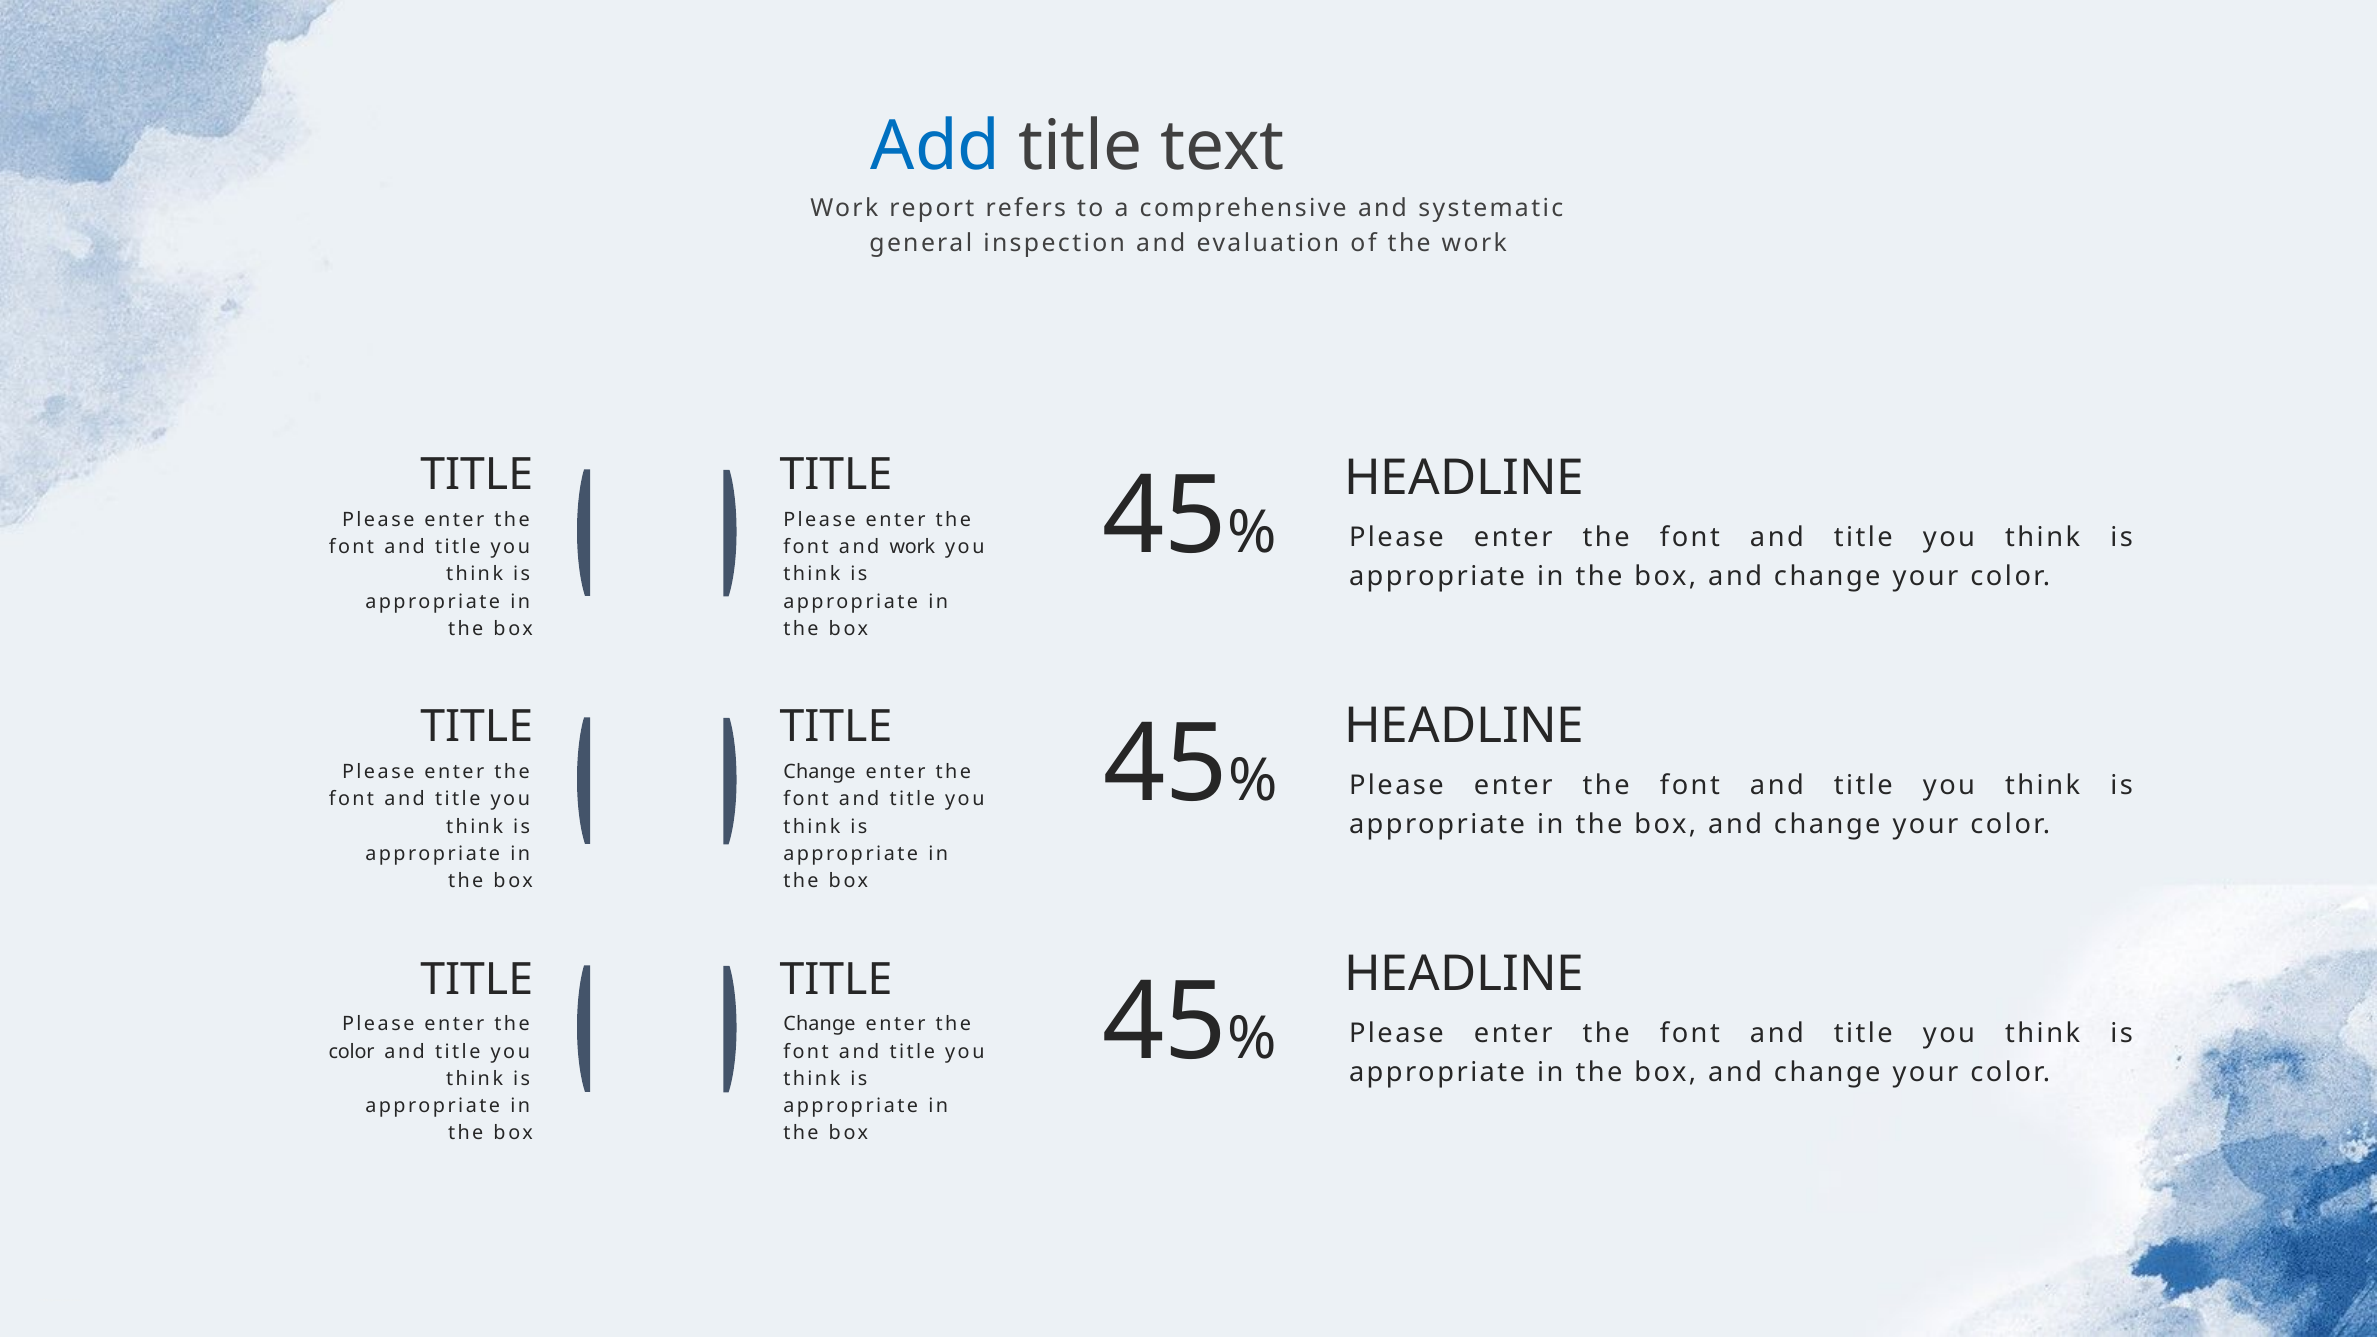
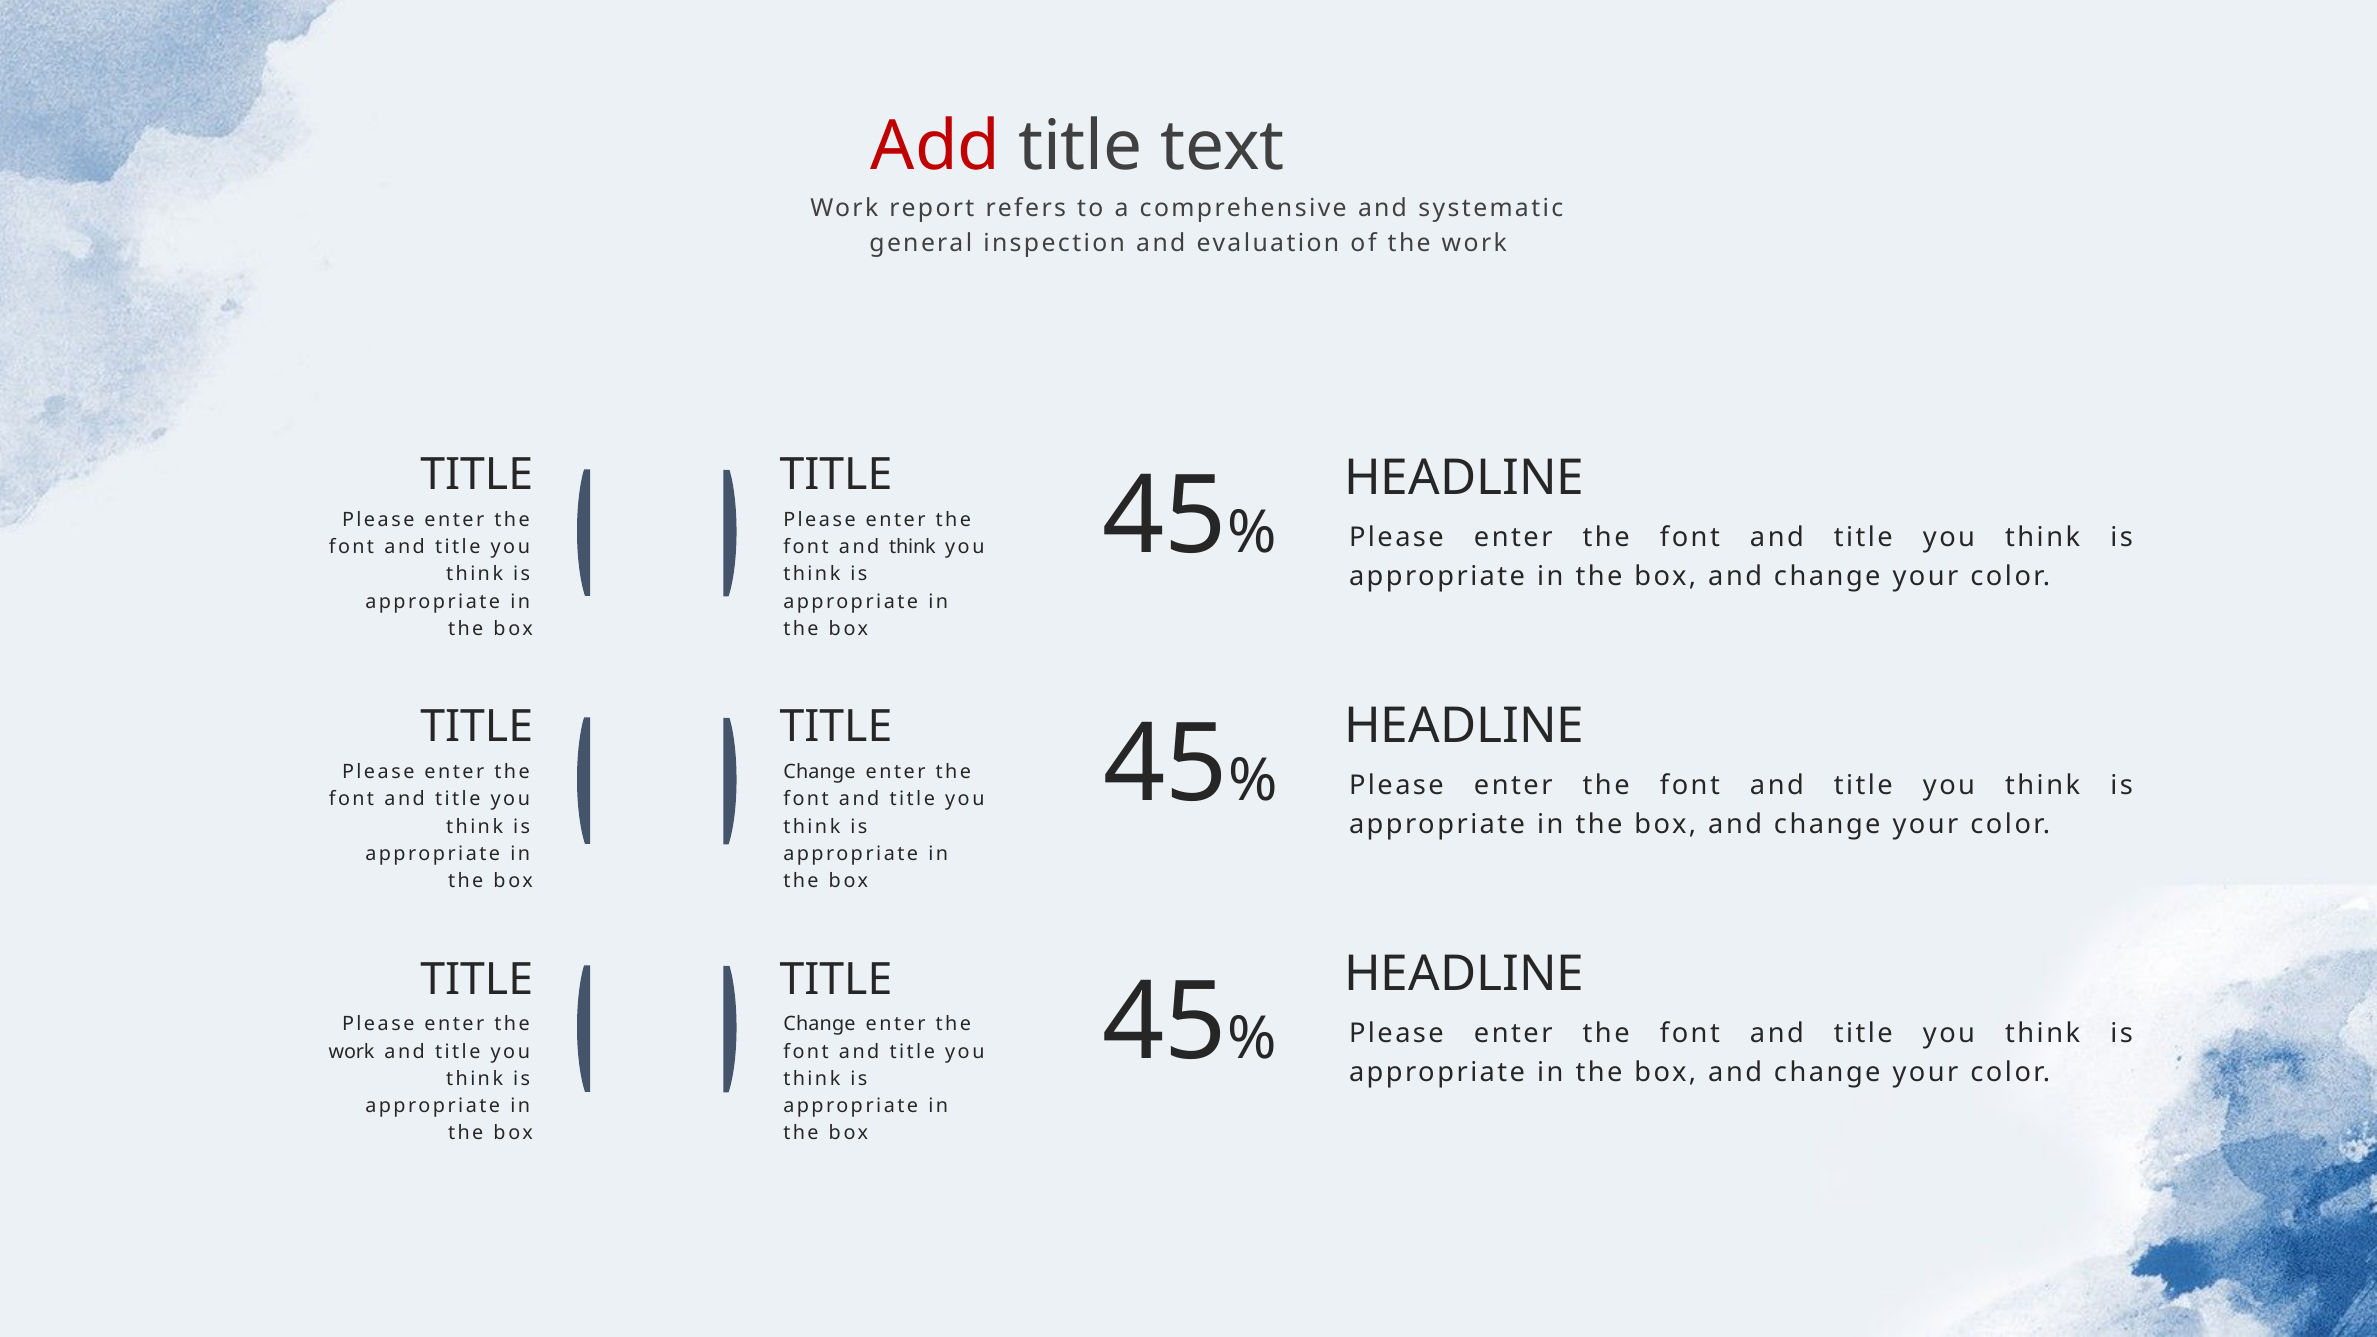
Add colour: blue -> red
and work: work -> think
color at (352, 1052): color -> work
